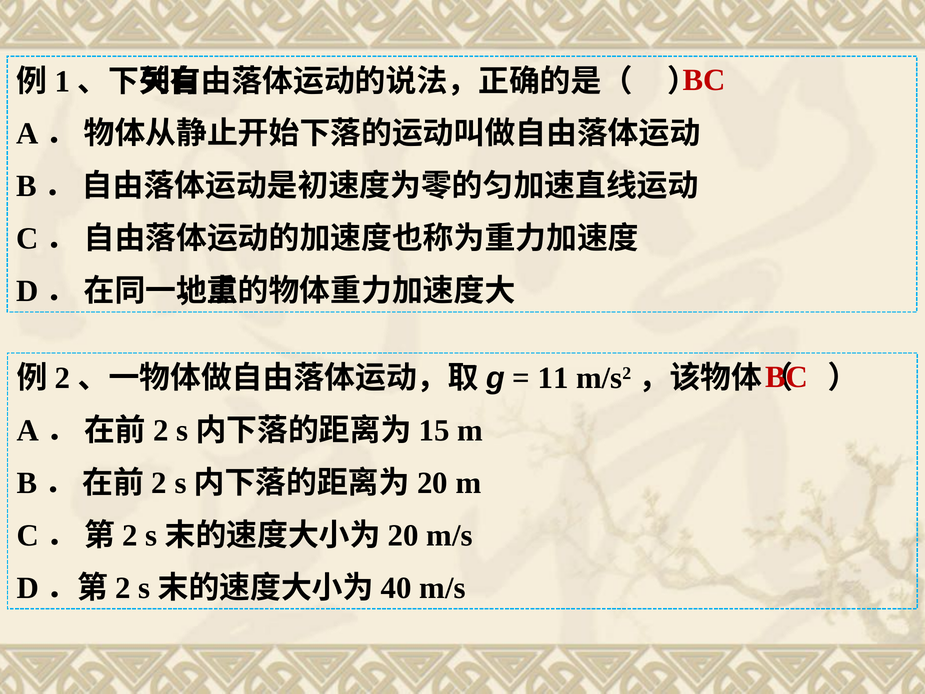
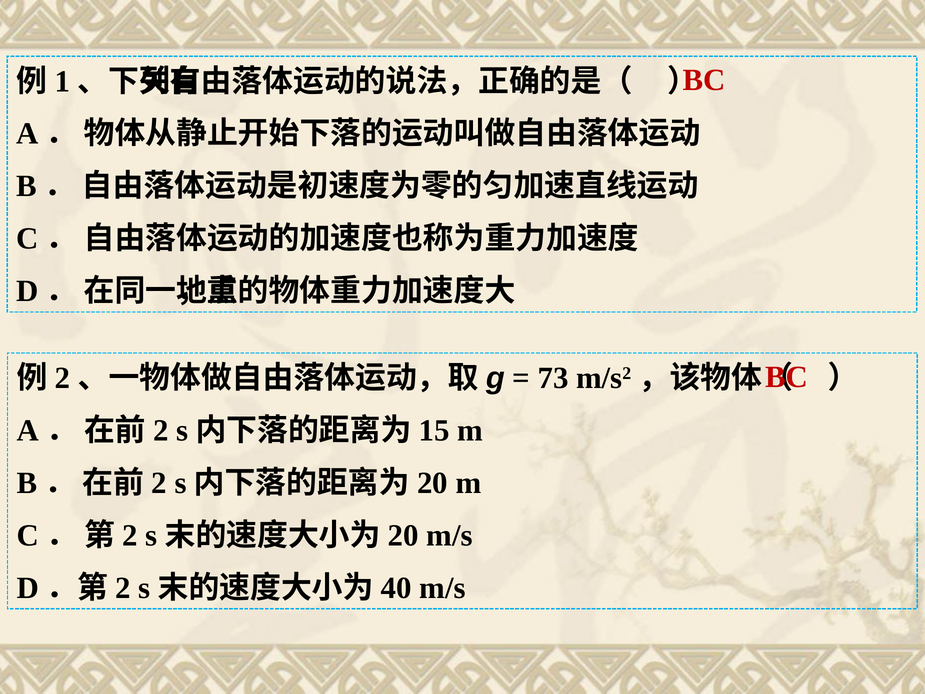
11: 11 -> 73
